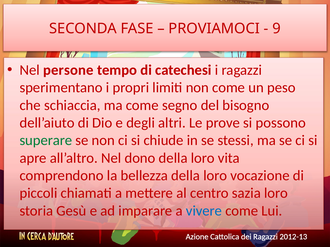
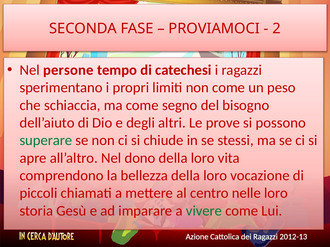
9: 9 -> 2
sazia: sazia -> nelle
vivere colour: blue -> green
